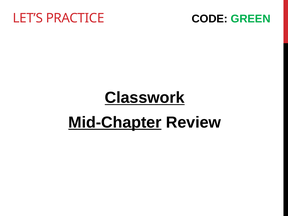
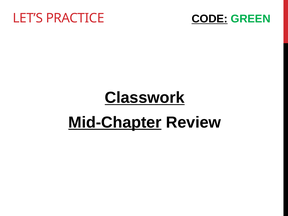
CODE underline: none -> present
